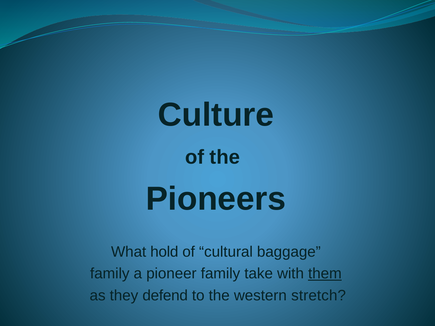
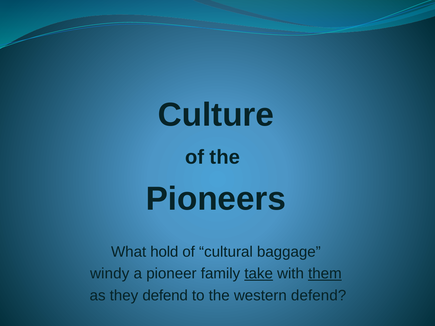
family at (110, 274): family -> windy
take underline: none -> present
western stretch: stretch -> defend
